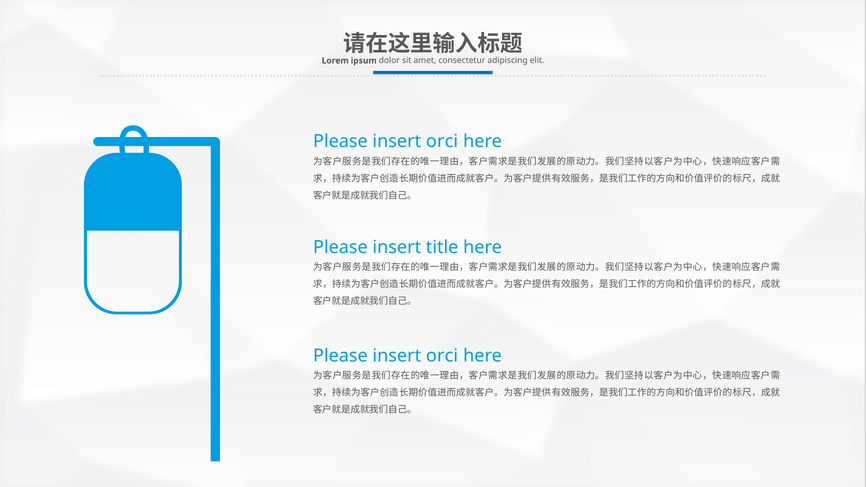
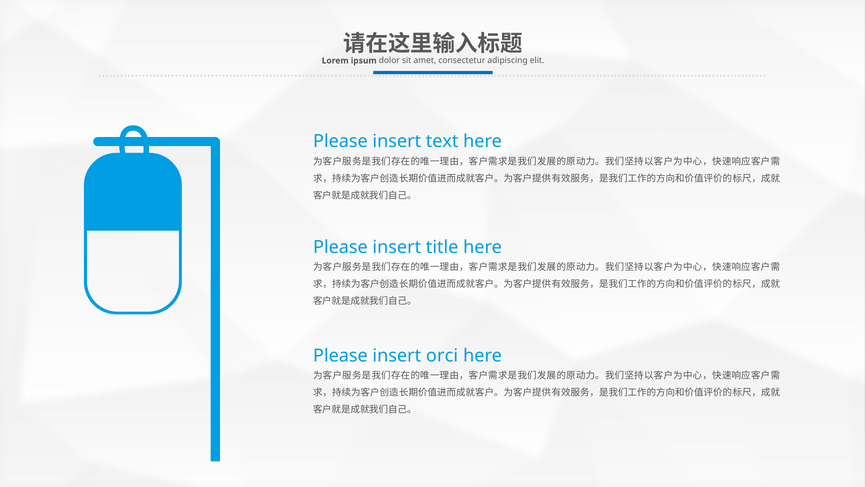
orci at (442, 141): orci -> text
